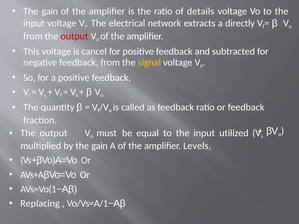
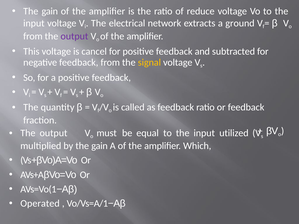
details: details -> reduce
directly: directly -> ground
output at (74, 36) colour: red -> purple
Levels: Levels -> Which
Replacing: Replacing -> Operated
